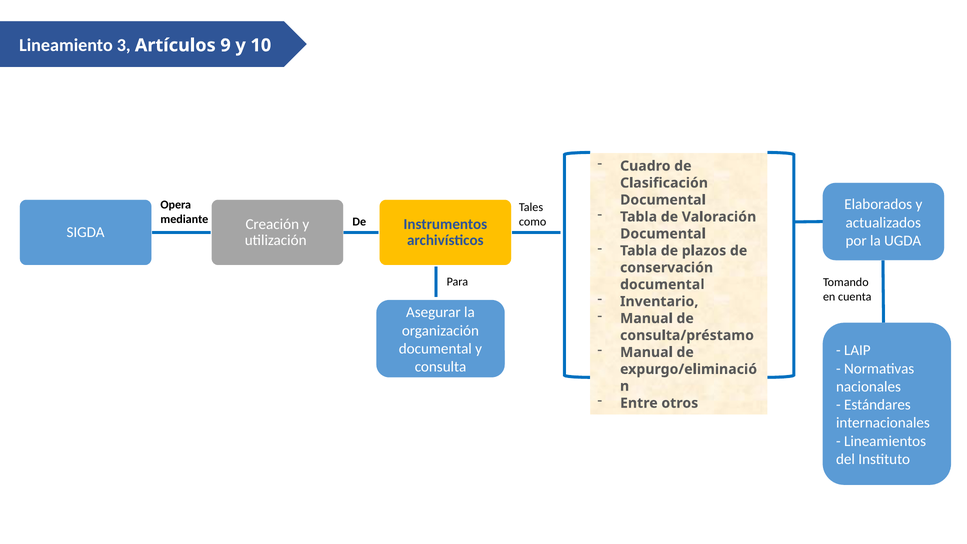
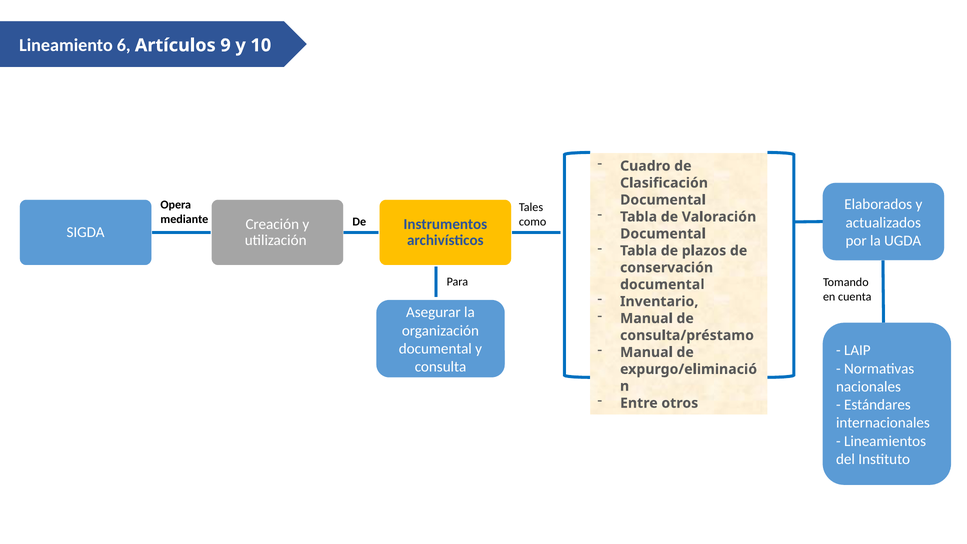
3: 3 -> 6
